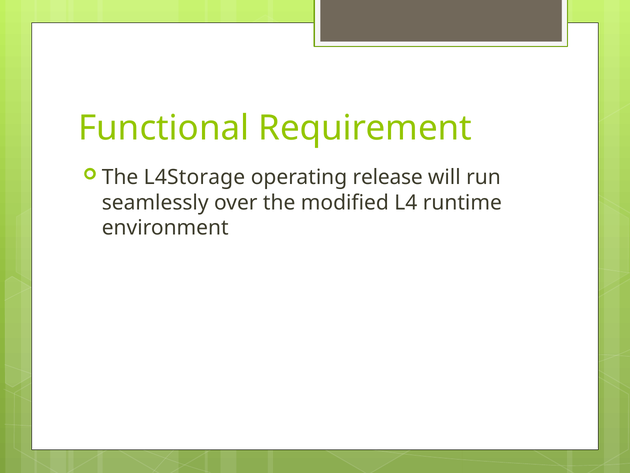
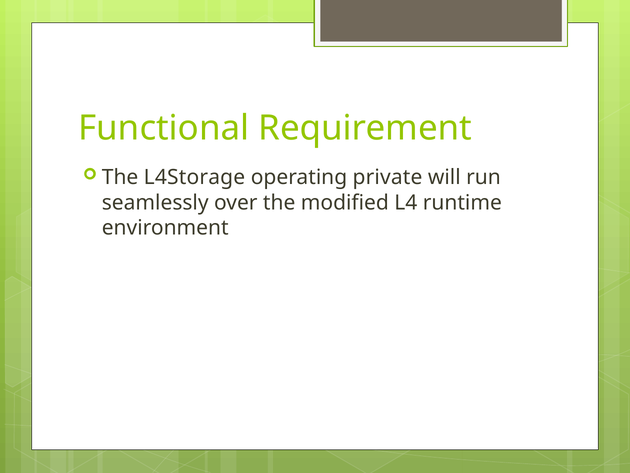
release: release -> private
